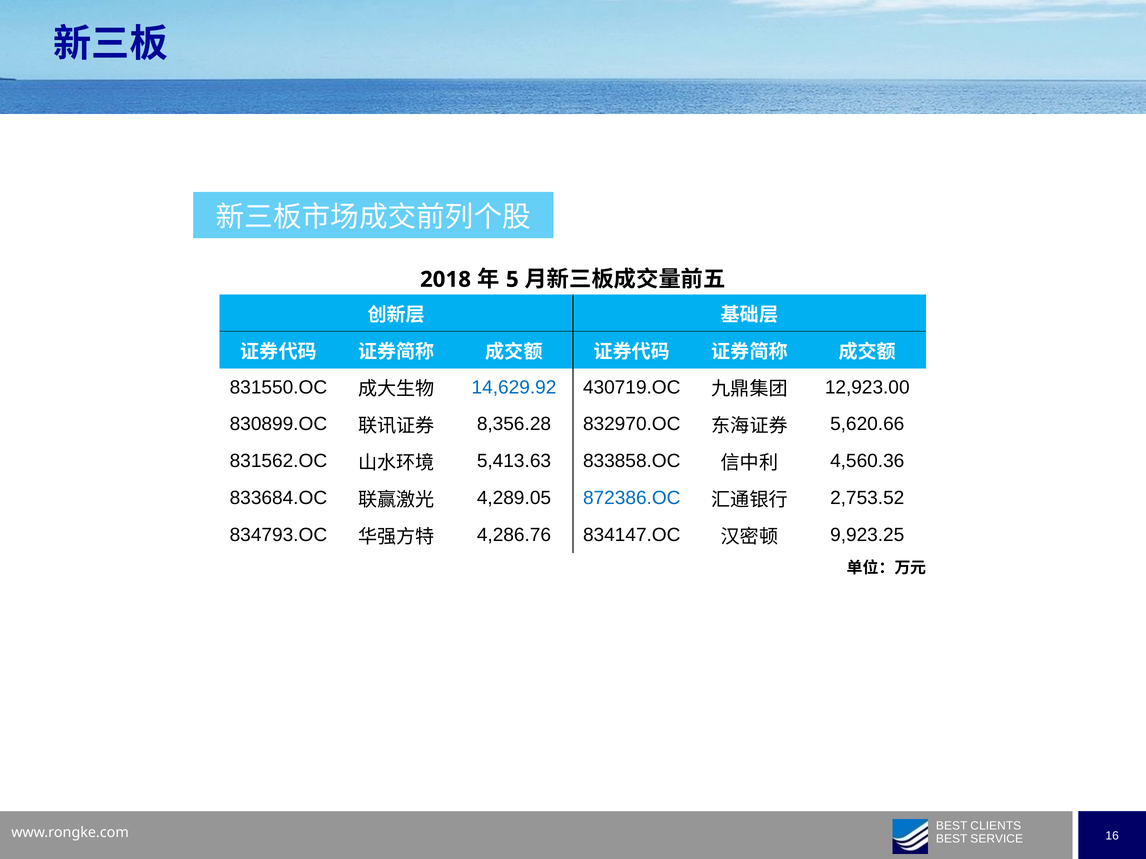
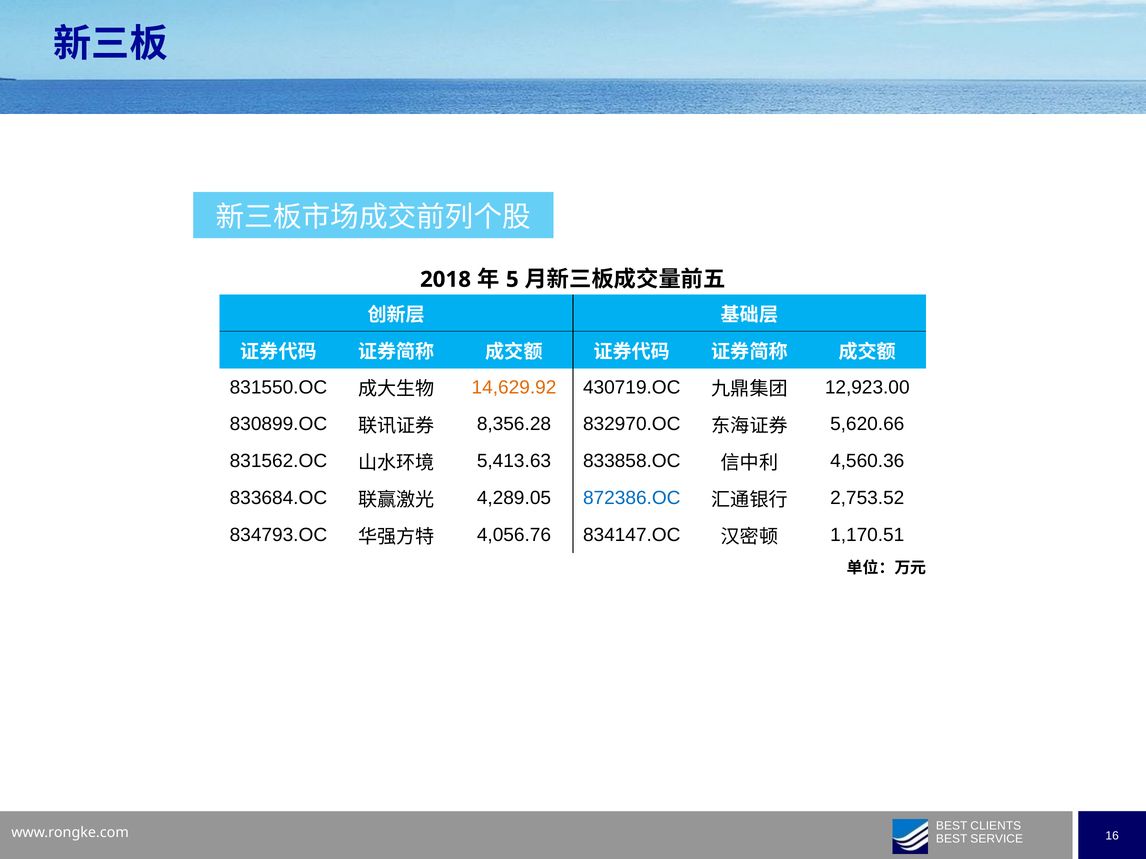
14,629.92 colour: blue -> orange
4,286.76: 4,286.76 -> 4,056.76
9,923.25: 9,923.25 -> 1,170.51
